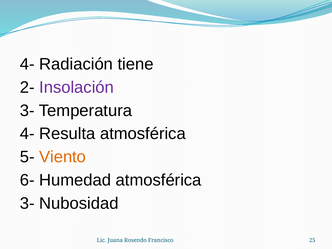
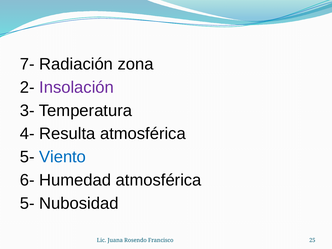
4- at (27, 64): 4- -> 7-
tiene: tiene -> zona
Viento colour: orange -> blue
3- at (27, 203): 3- -> 5-
